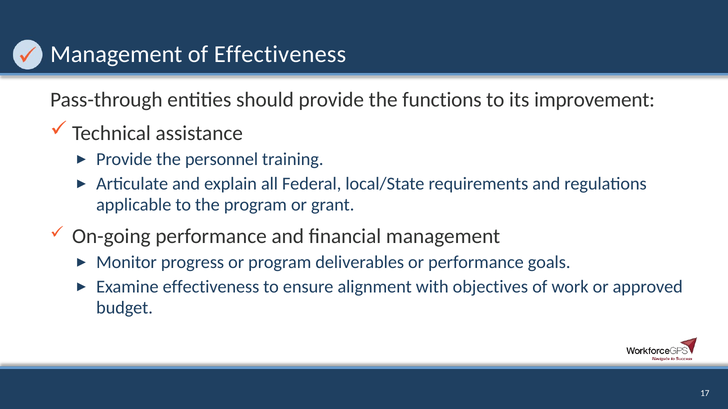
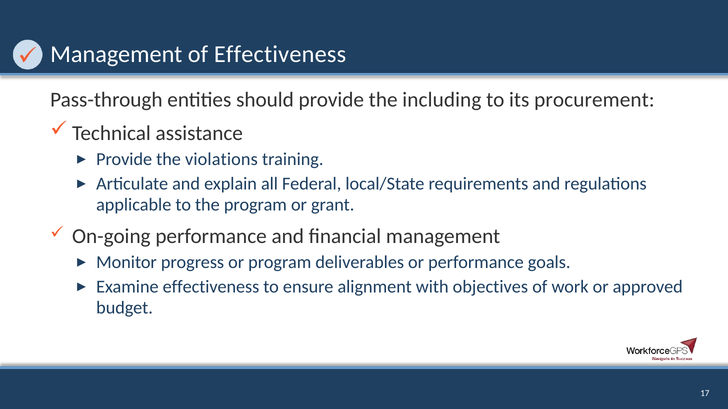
functions: functions -> including
improvement: improvement -> procurement
personnel: personnel -> violations
